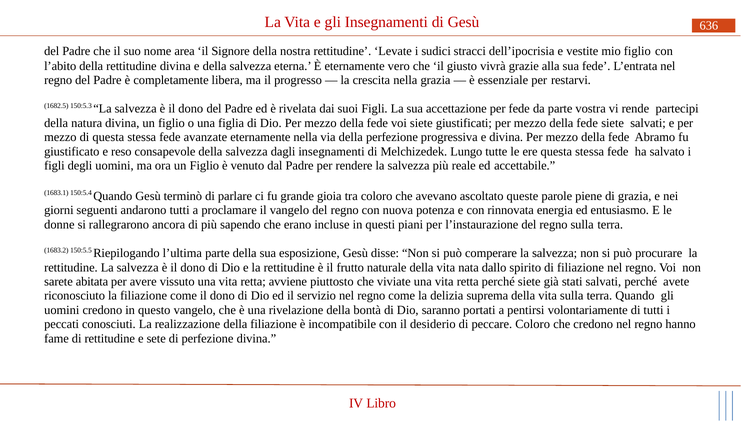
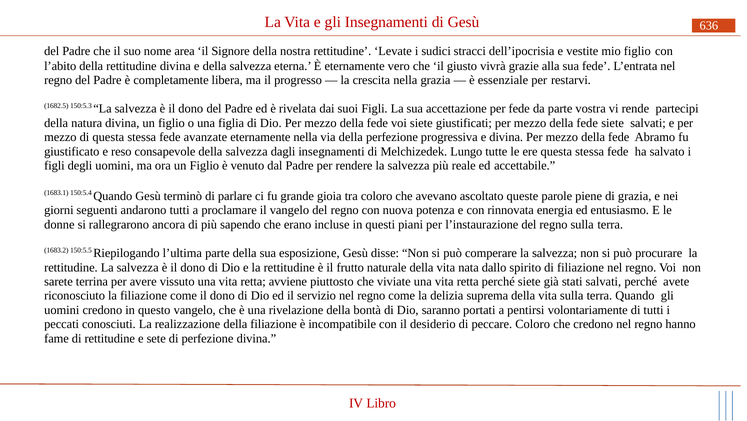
abitata: abitata -> terrina
